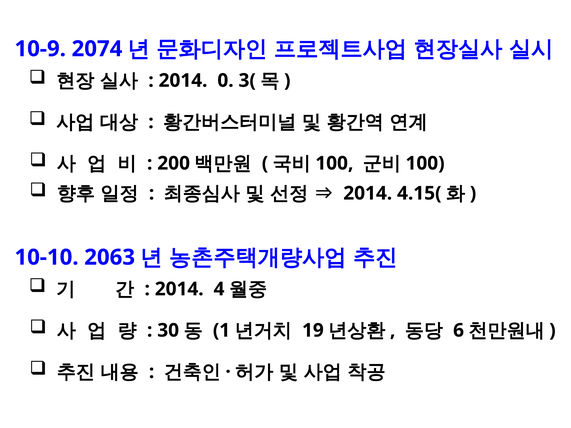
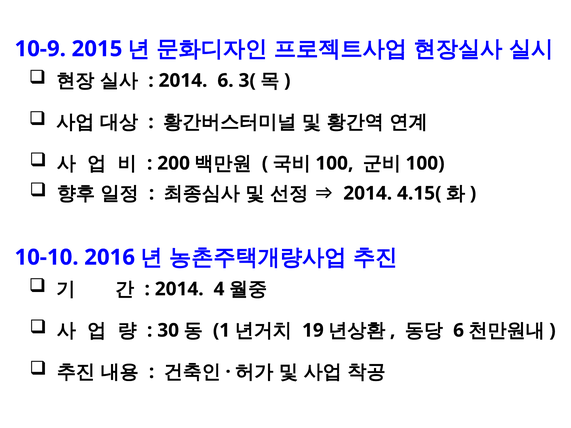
2074: 2074 -> 2015
2014 0: 0 -> 6
2063: 2063 -> 2016
